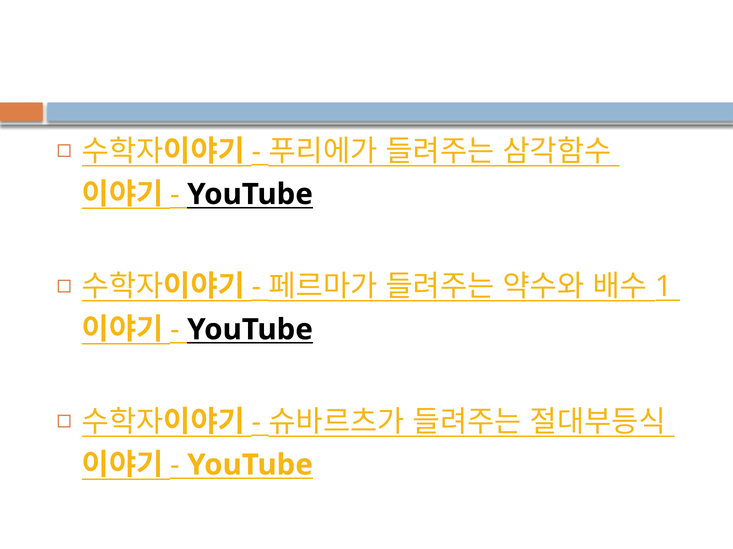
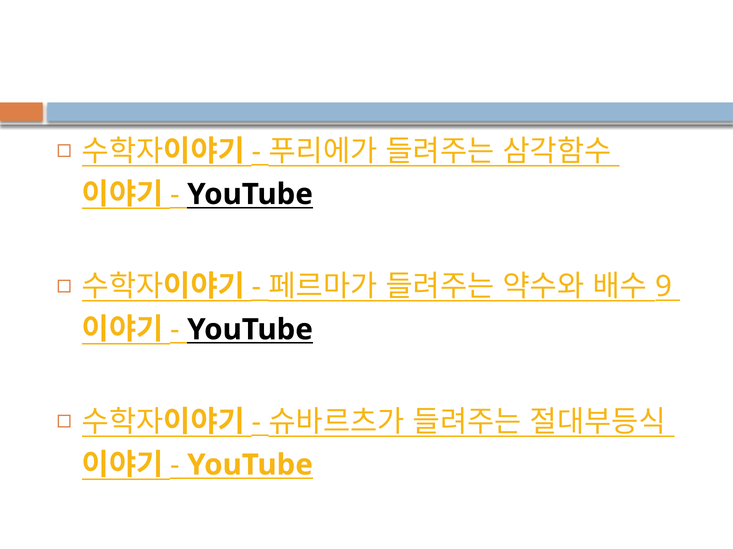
1: 1 -> 9
